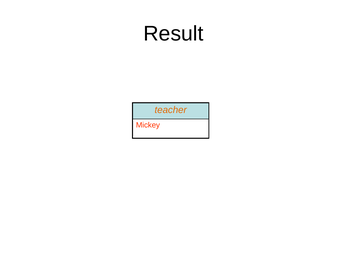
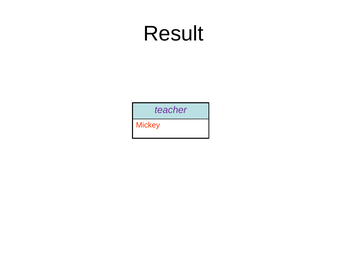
teacher colour: orange -> purple
